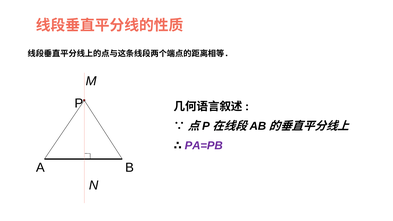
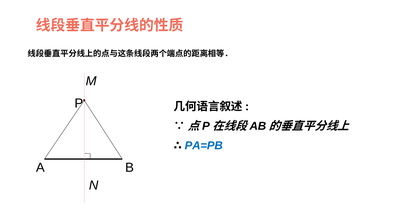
PA=PB colour: purple -> blue
